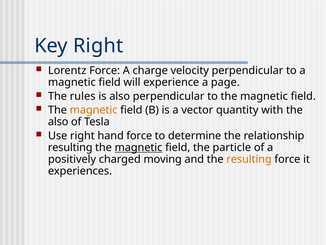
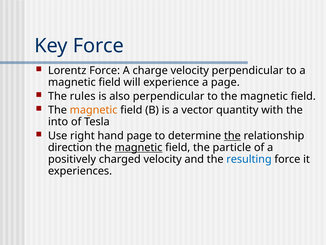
Key Right: Right -> Force
also at (58, 122): also -> into
hand force: force -> page
the at (232, 136) underline: none -> present
resulting at (70, 147): resulting -> direction
charged moving: moving -> velocity
resulting at (249, 159) colour: orange -> blue
